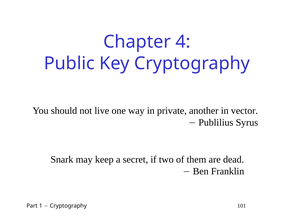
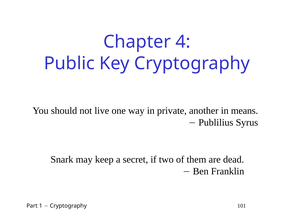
vector: vector -> means
